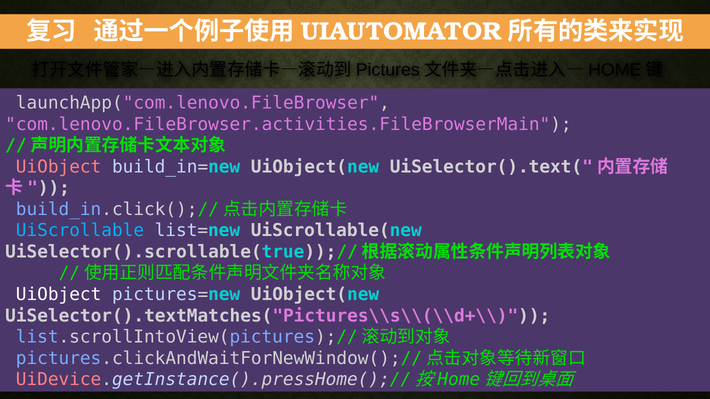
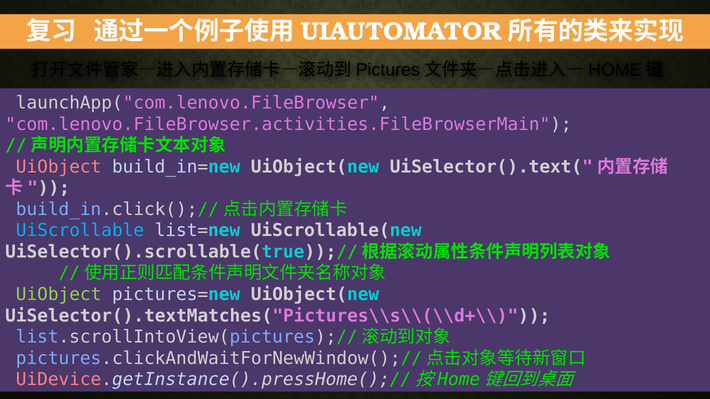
UiObject at (59, 295) colour: white -> light green
